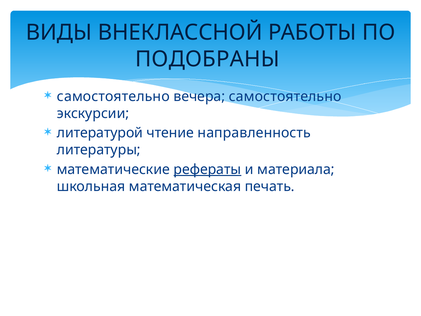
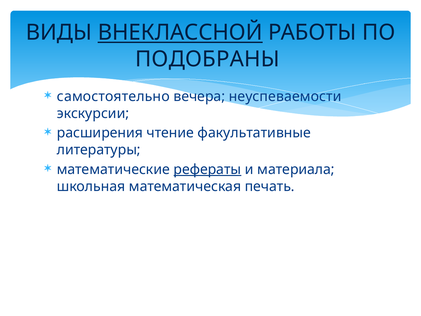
ВНЕКЛАССНОЙ underline: none -> present
вечера самостоятельно: самостоятельно -> неуспеваемости
литературой: литературой -> расширения
направленность: направленность -> факультативные
